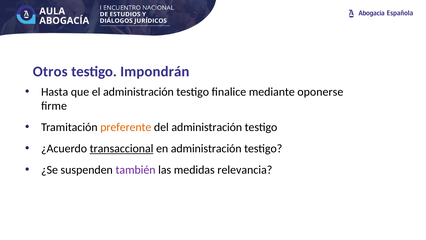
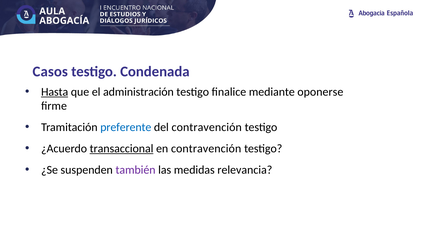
Otros: Otros -> Casos
Impondrán: Impondrán -> Condenada
Hasta underline: none -> present
preferente colour: orange -> blue
del administración: administración -> contravención
en administración: administración -> contravención
